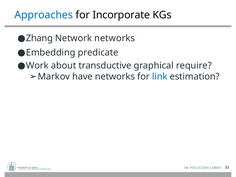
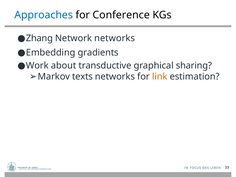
Incorporate: Incorporate -> Conference
predicate: predicate -> gradients
require: require -> sharing
have: have -> texts
link colour: blue -> orange
